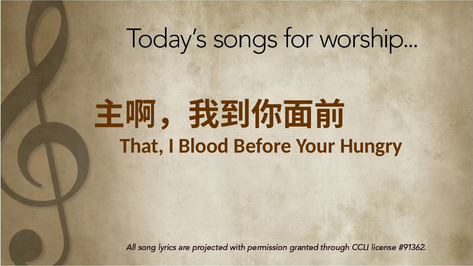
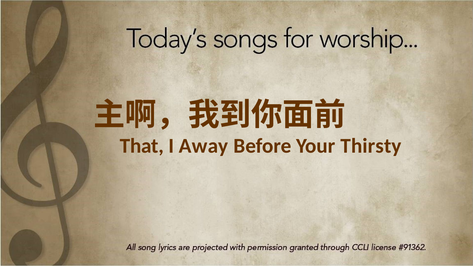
Blood: Blood -> Away
Hungry: Hungry -> Thirsty
